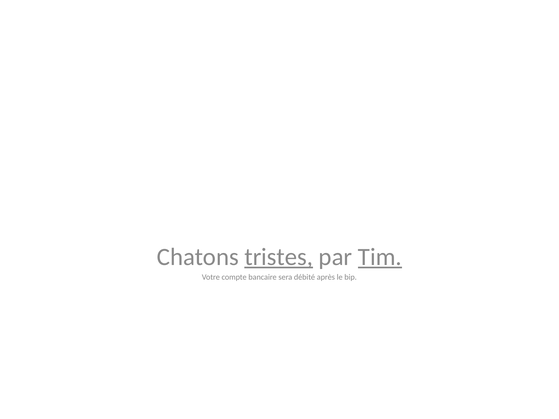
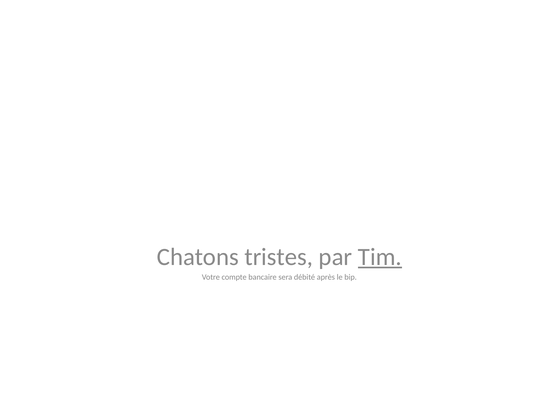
tristes underline: present -> none
